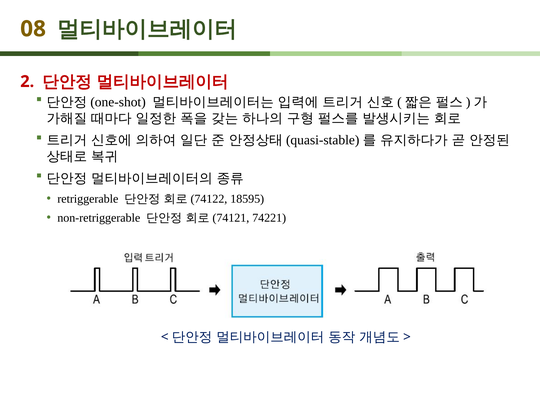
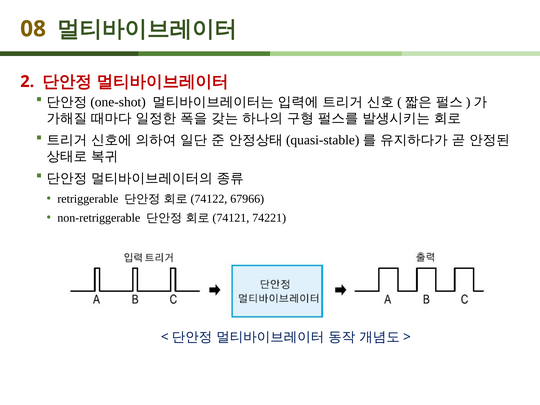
18595: 18595 -> 67966
